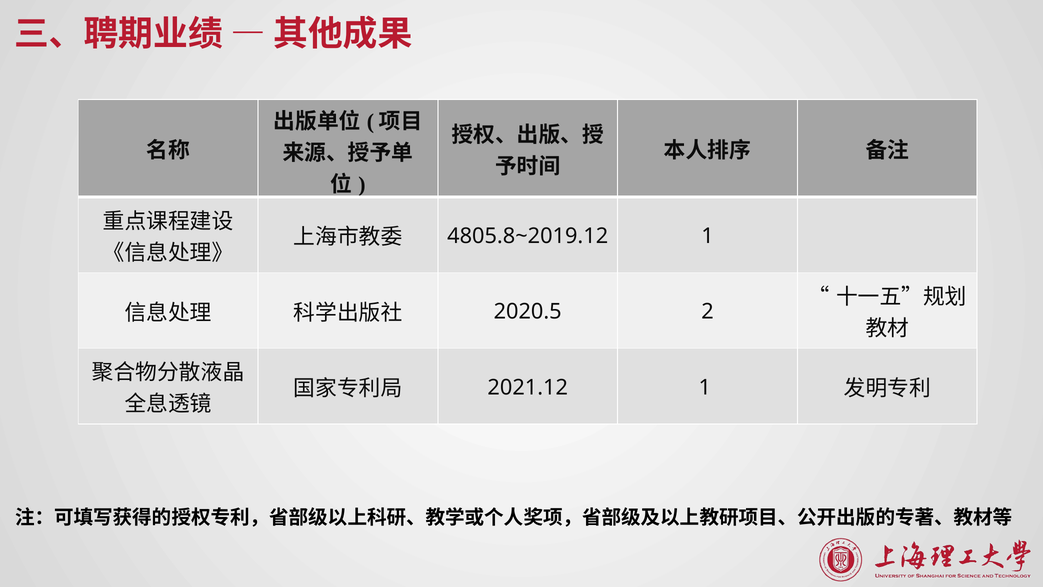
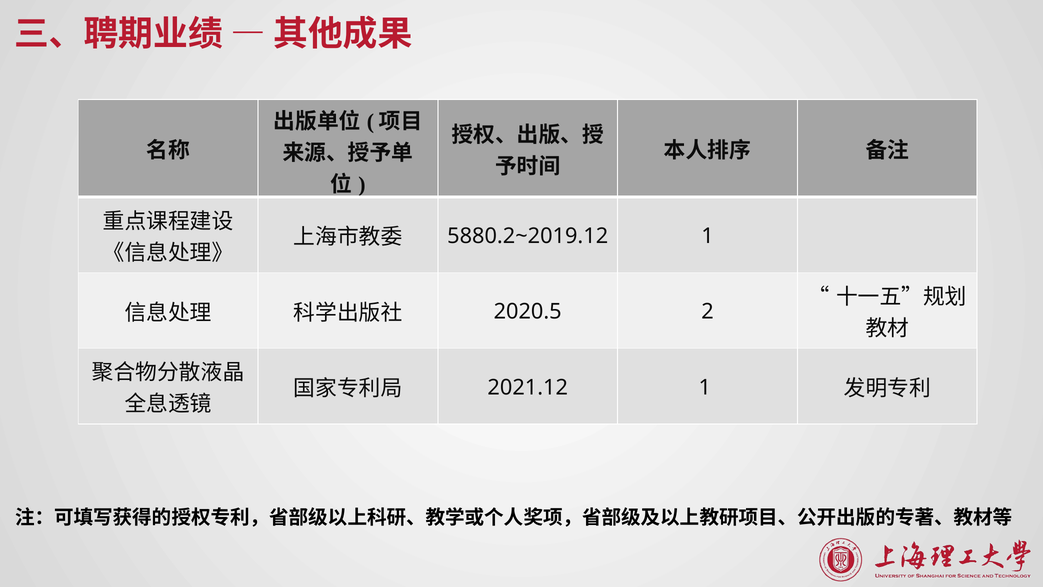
4805.8~2019.12: 4805.8~2019.12 -> 5880.2~2019.12
